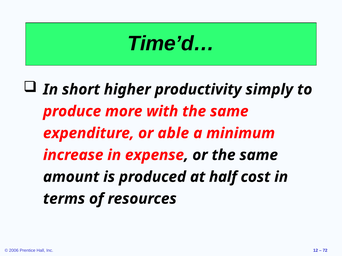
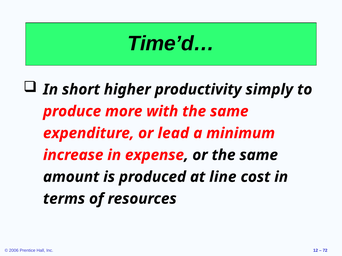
able: able -> lead
half: half -> line
